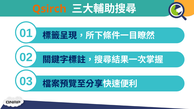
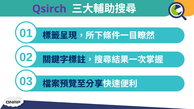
Qsirch colour: orange -> purple
